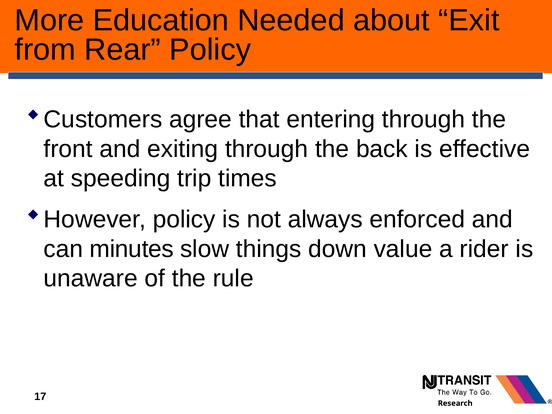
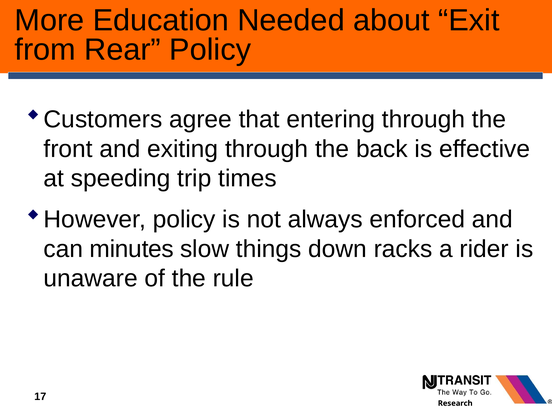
value: value -> racks
